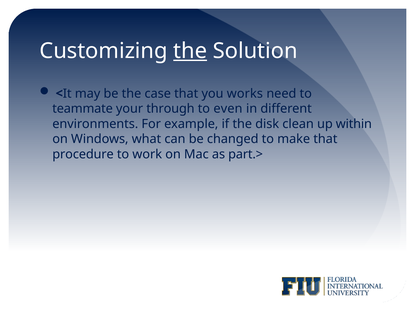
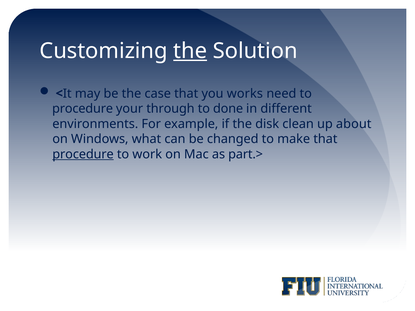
teammate at (83, 109): teammate -> procedure
even: even -> done
within: within -> about
procedure at (83, 154) underline: none -> present
